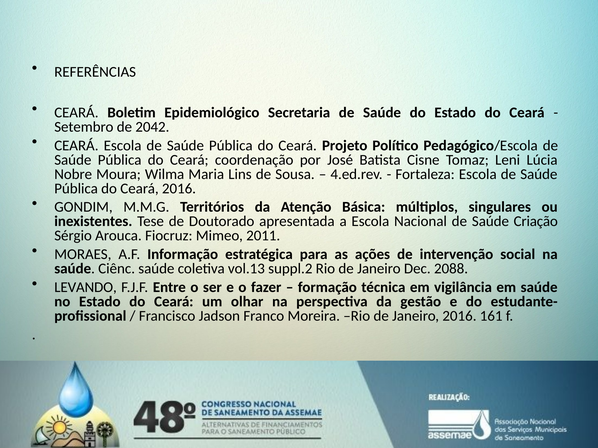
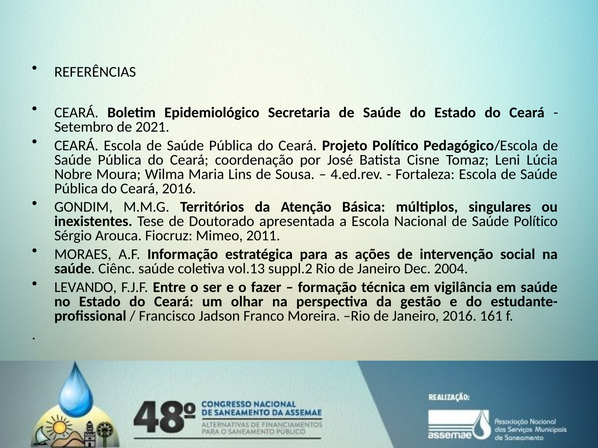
2042: 2042 -> 2021
Saúde Criação: Criação -> Político
2088: 2088 -> 2004
